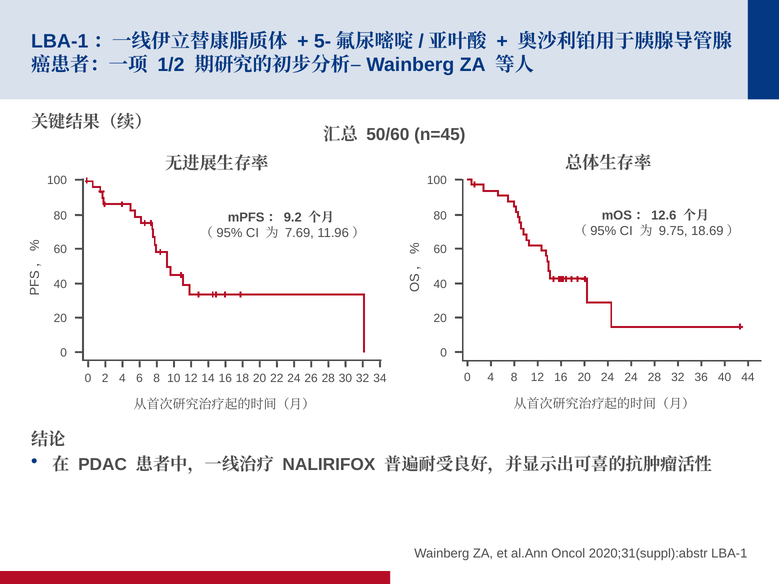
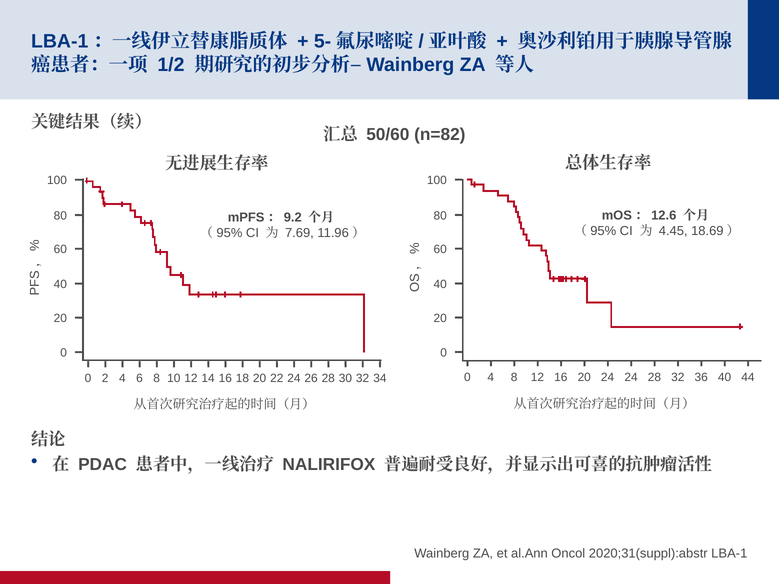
n=45: n=45 -> n=82
9.75: 9.75 -> 4.45
